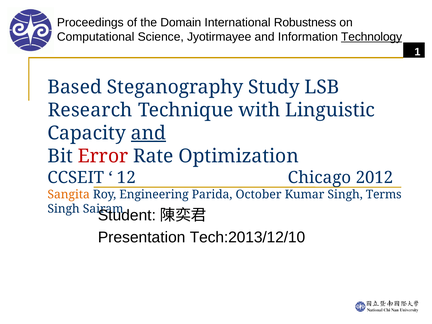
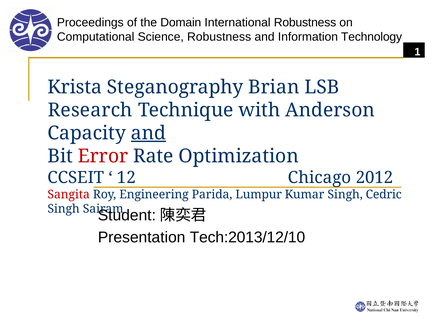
Science Jyotirmayee: Jyotirmayee -> Robustness
Technology underline: present -> none
Based: Based -> Krista
Study: Study -> Brian
Linguistic: Linguistic -> Anderson
Sangita colour: orange -> red
October: October -> Lumpur
Terms: Terms -> Cedric
